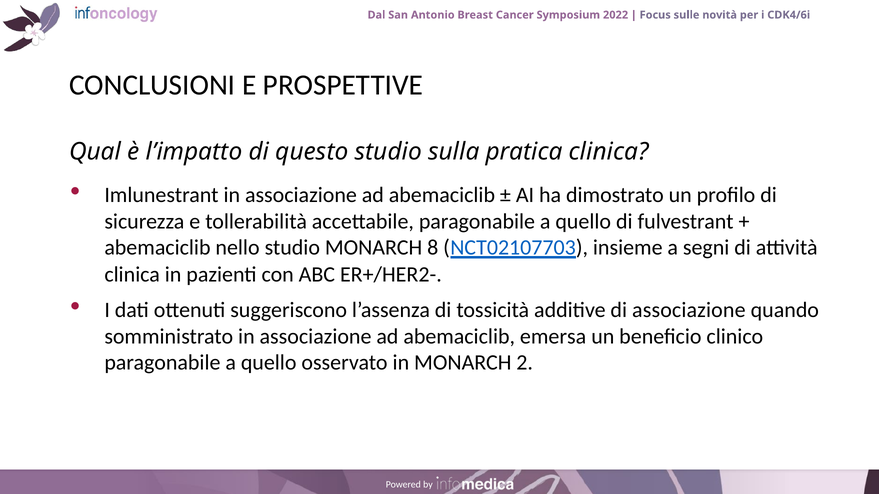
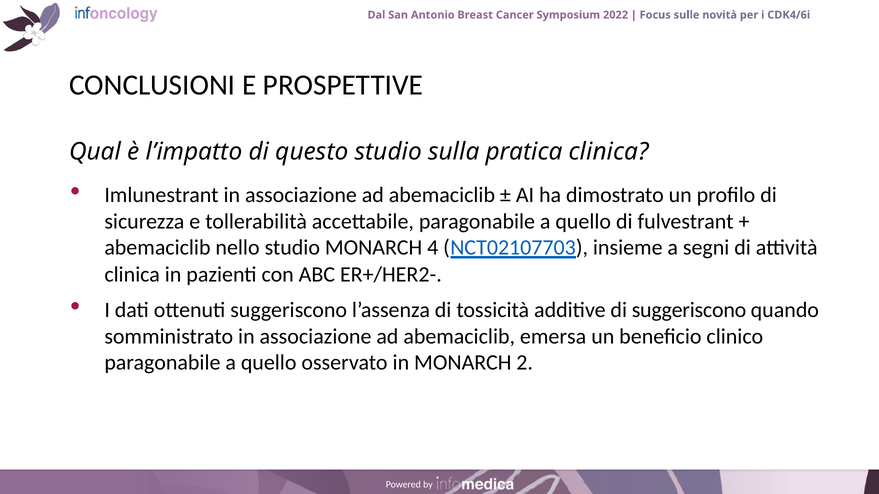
8: 8 -> 4
di associazione: associazione -> suggeriscono
